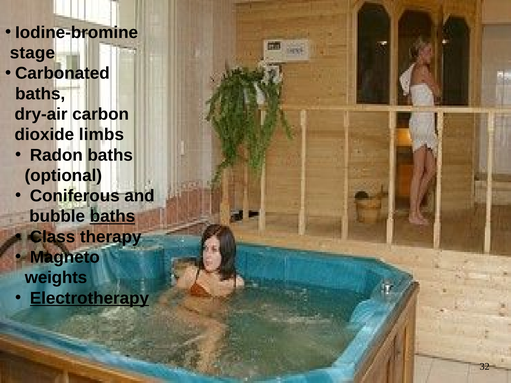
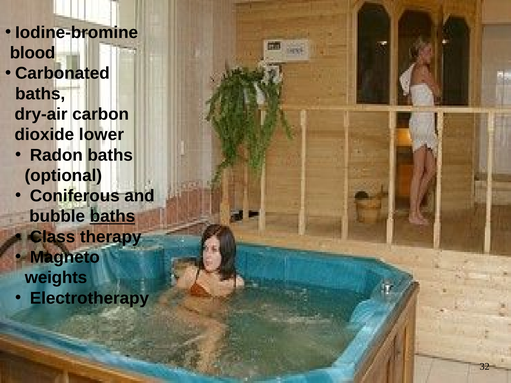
stage: stage -> blood
limbs: limbs -> lower
Electrotherapy underline: present -> none
